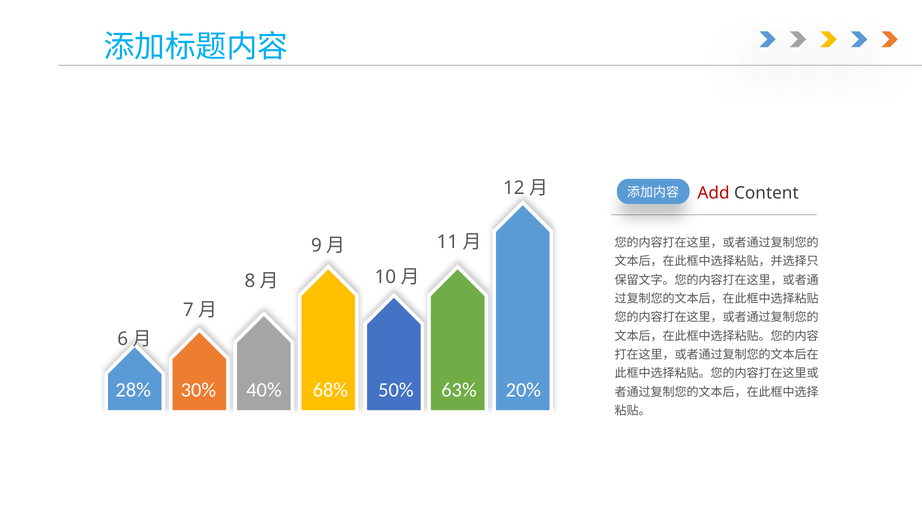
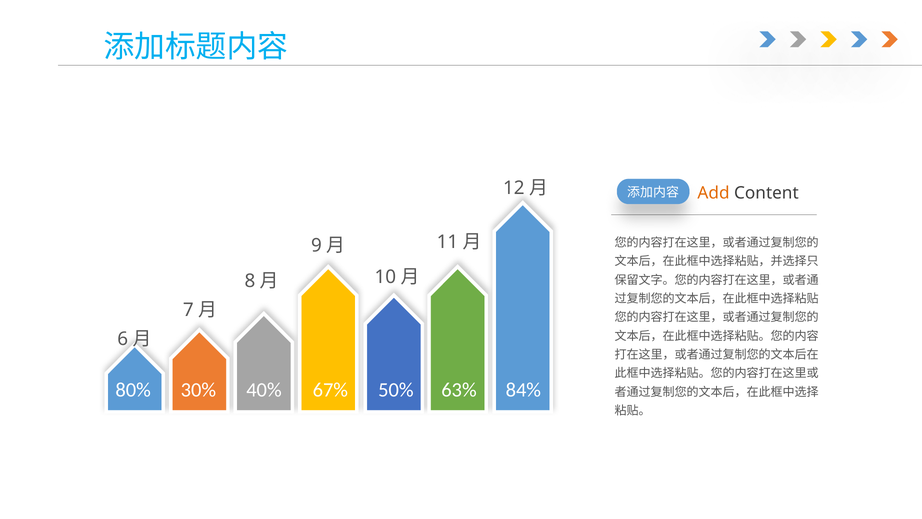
Add colour: red -> orange
28%: 28% -> 80%
68%: 68% -> 67%
20%: 20% -> 84%
